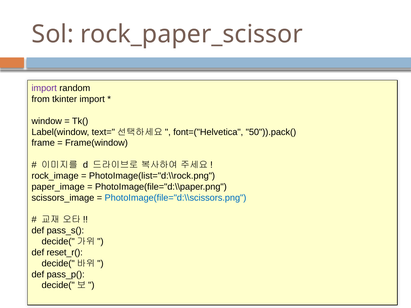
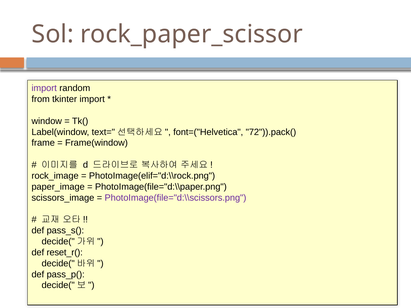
50")).pack(: 50")).pack( -> 72")).pack(
PhotoImage(list="d:\\rock.png: PhotoImage(list="d:\\rock.png -> PhotoImage(elif="d:\\rock.png
PhotoImage(file="d:\\scissors.png colour: blue -> purple
